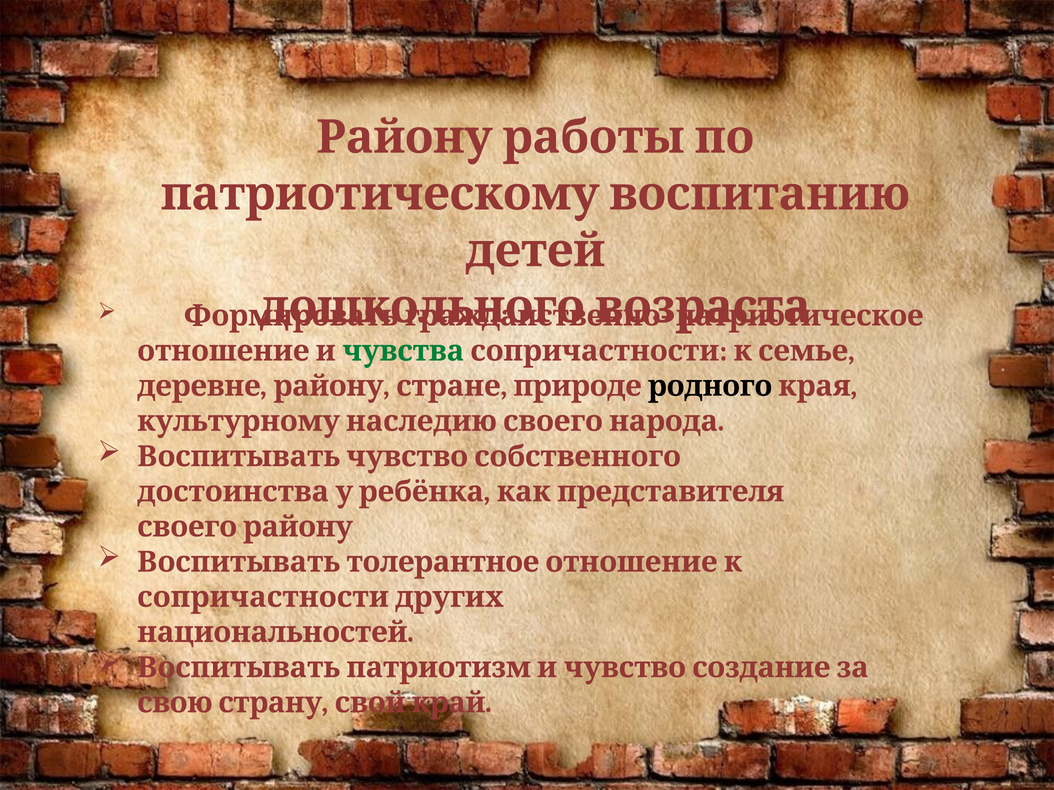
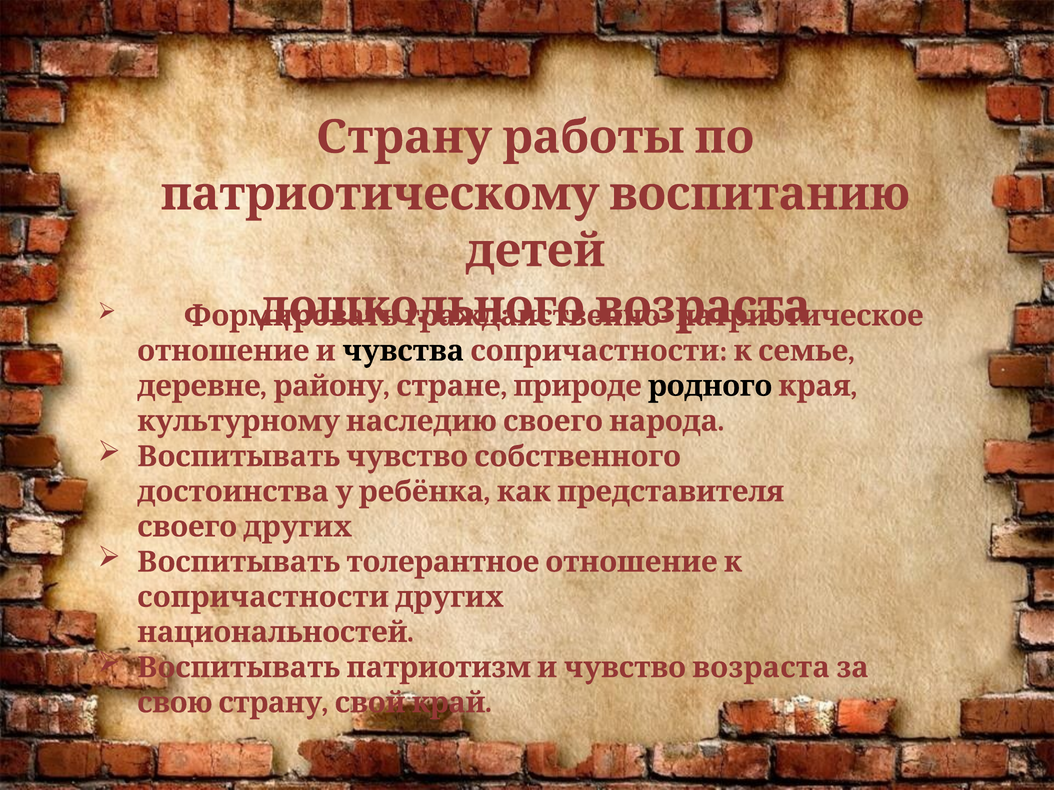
Району at (405, 137): Району -> Страну
чувства colour: green -> black
своего району: району -> других
чувство создание: создание -> возраста
